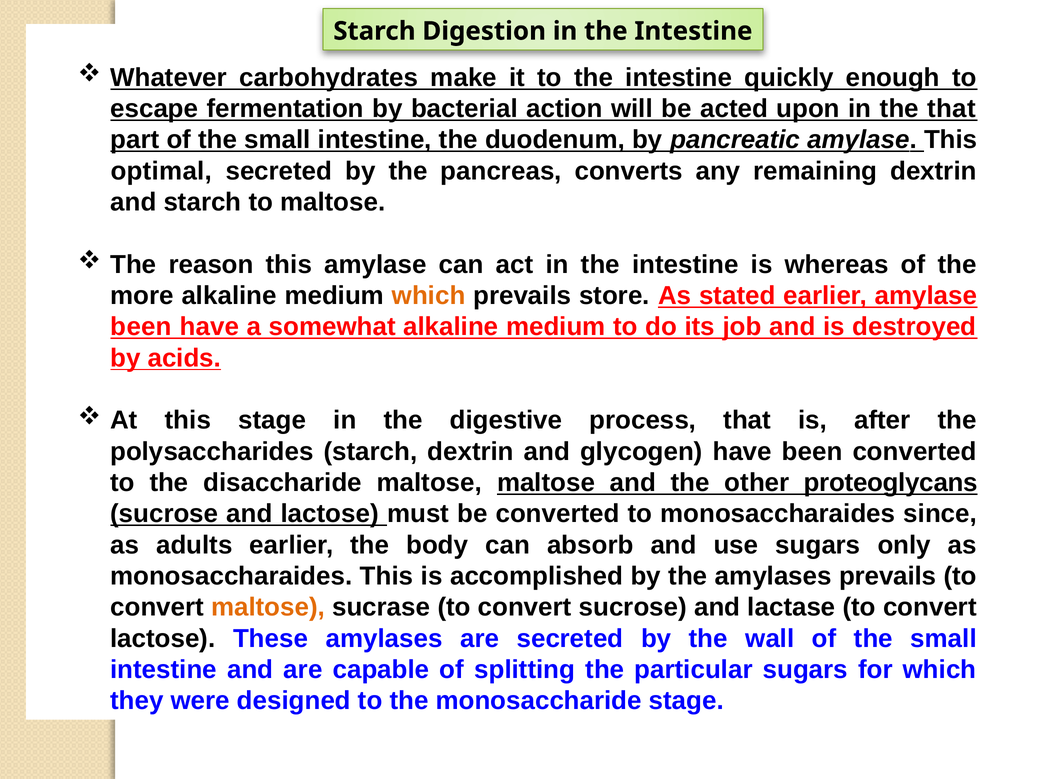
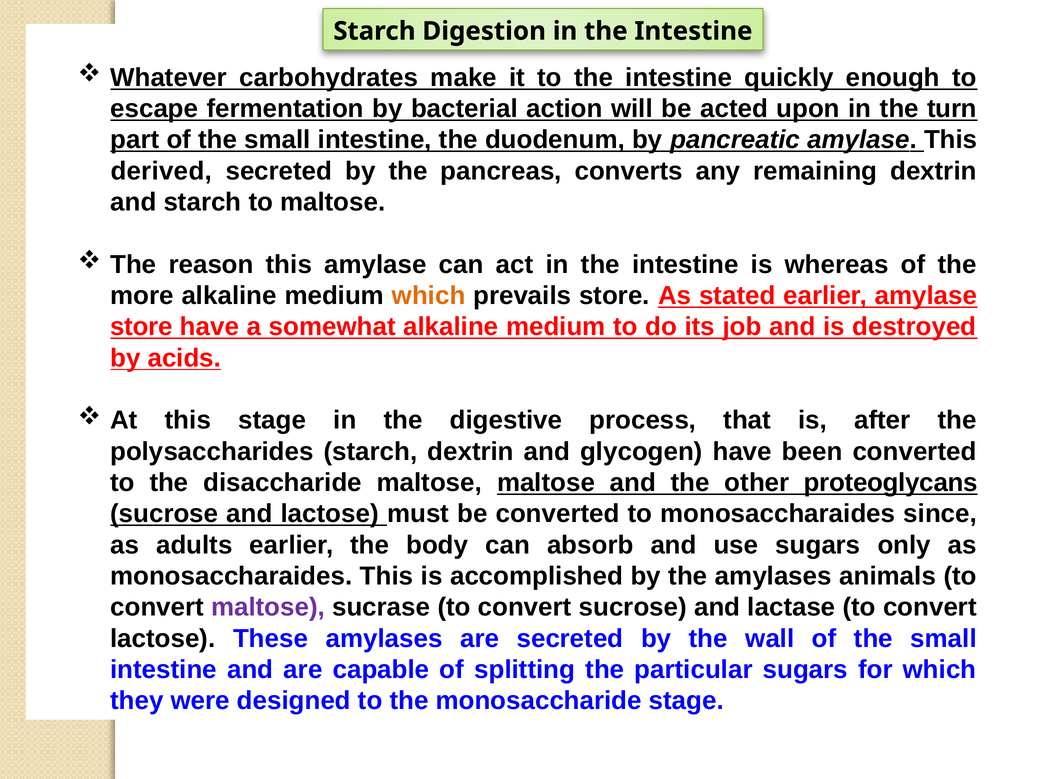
the that: that -> turn
optimal: optimal -> derived
been at (141, 327): been -> store
amylases prevails: prevails -> animals
maltose at (268, 607) colour: orange -> purple
